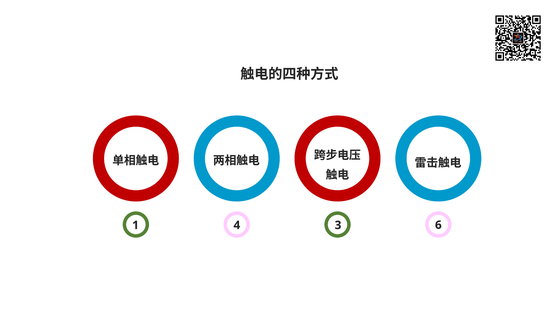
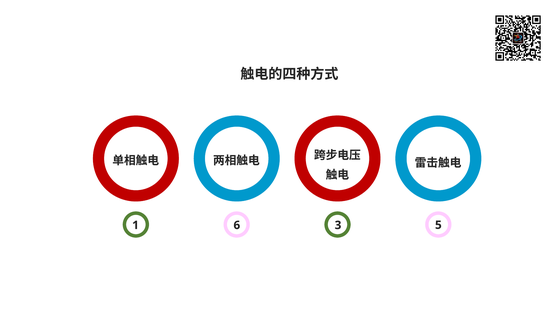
4: 4 -> 6
6: 6 -> 5
